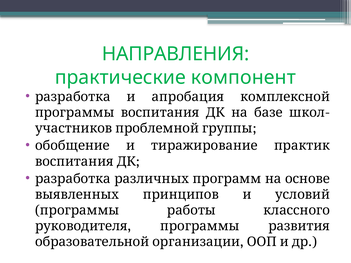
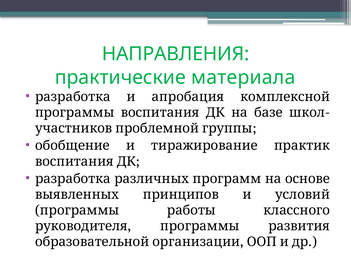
компонент: компонент -> материала
